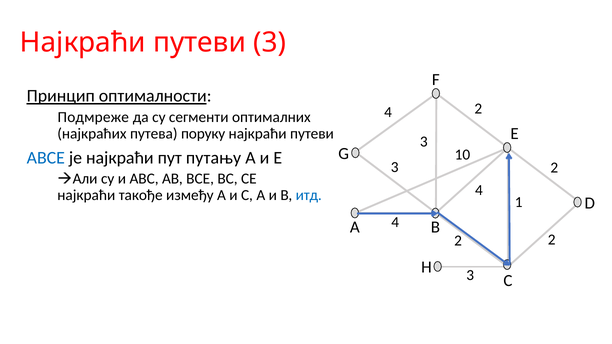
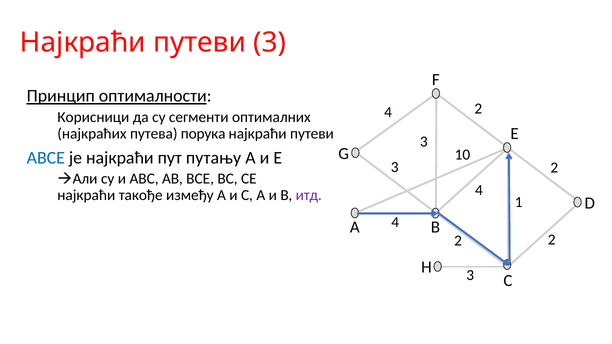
Подмреже: Подмреже -> Корисници
поруку: поруку -> порука
итд colour: blue -> purple
